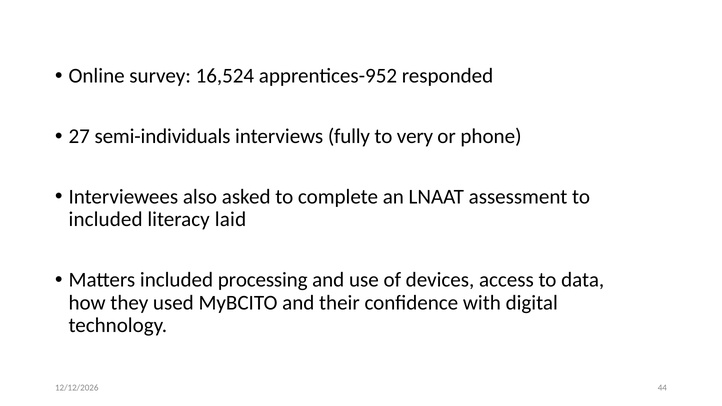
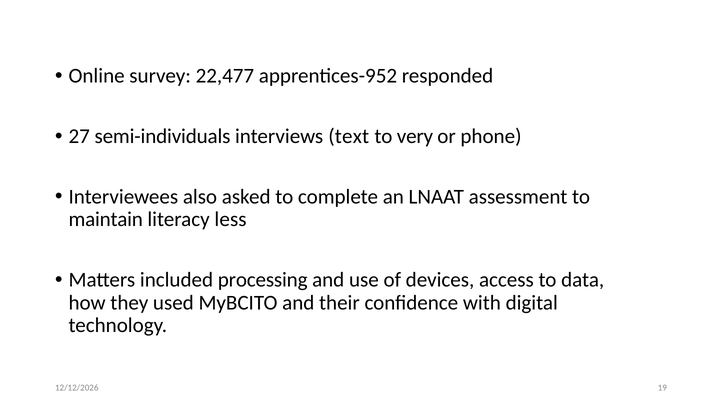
16,524: 16,524 -> 22,477
fully: fully -> text
included at (106, 220): included -> maintain
laid: laid -> less
44: 44 -> 19
